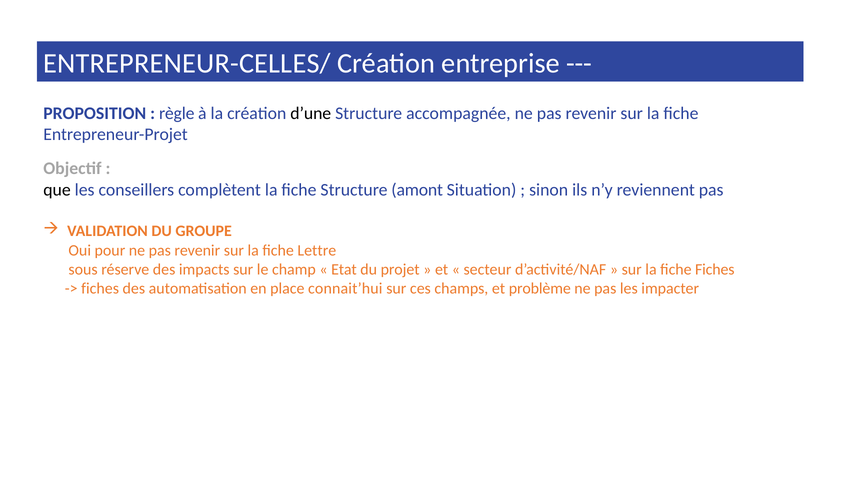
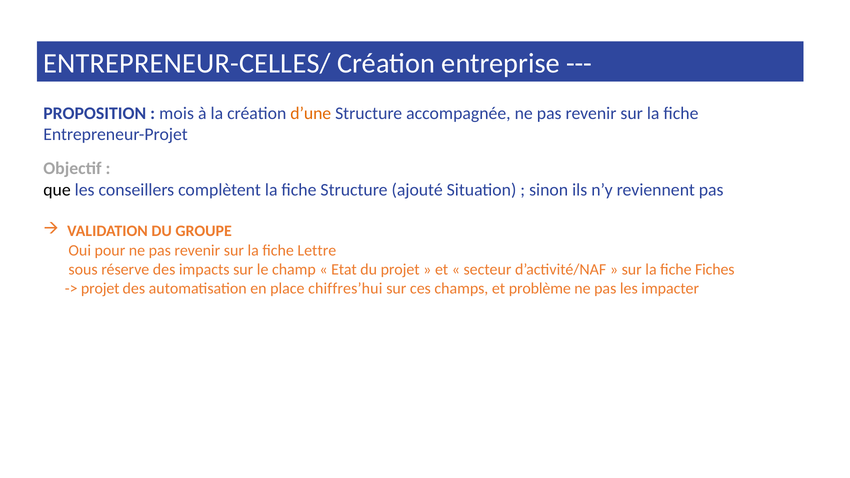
règle: règle -> mois
d’une colour: black -> orange
amont: amont -> ajouté
fiches at (100, 289): fiches -> projet
connait’hui: connait’hui -> chiffres’hui
